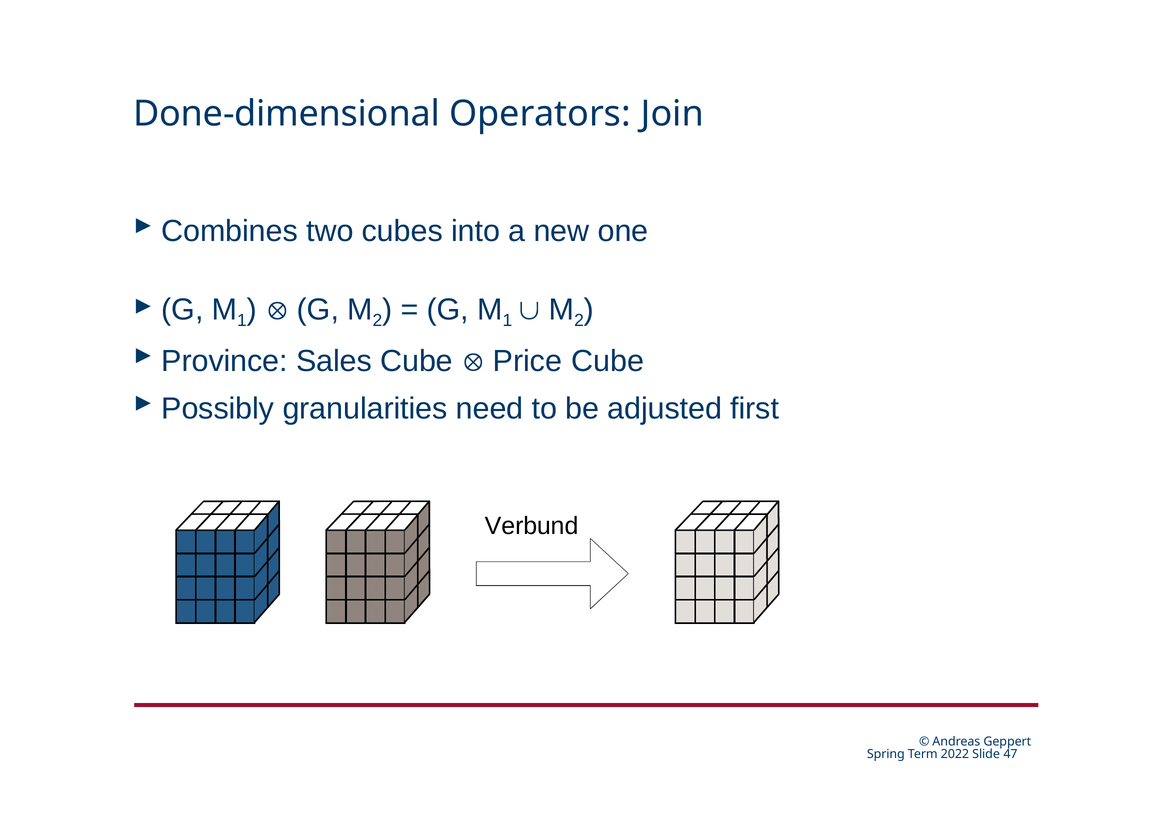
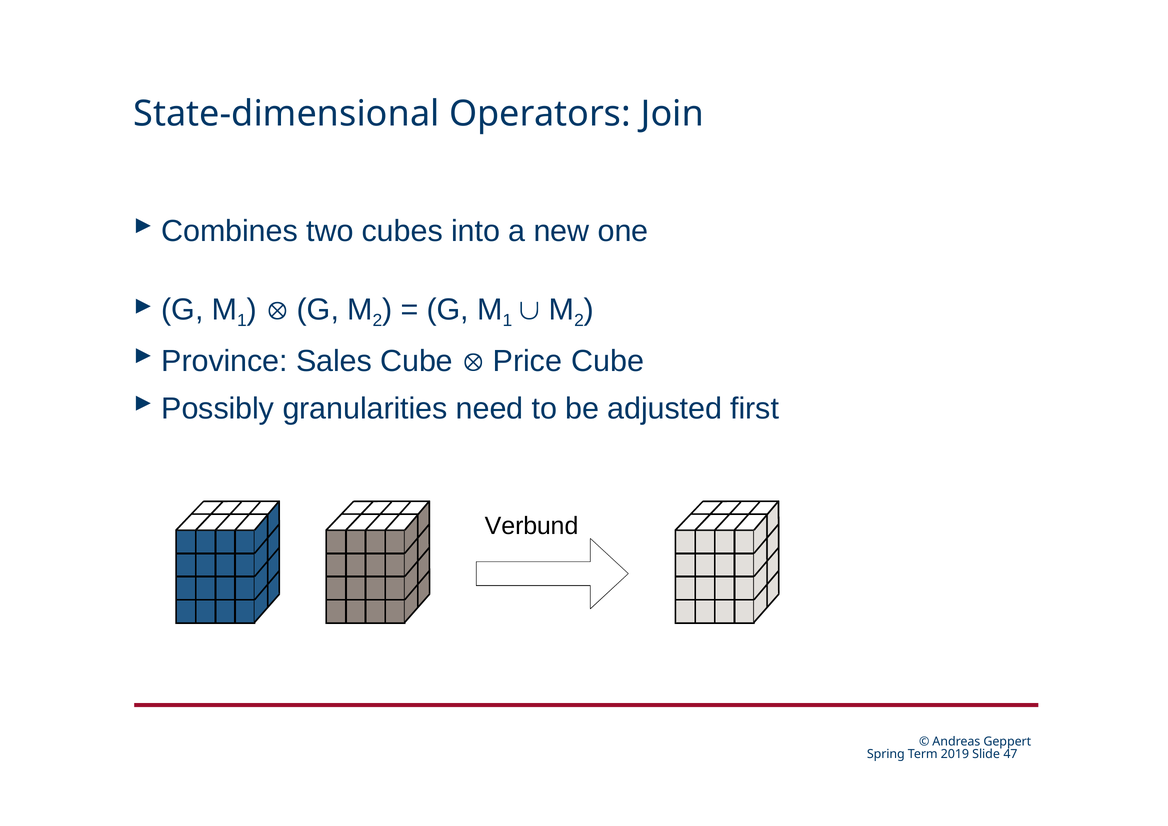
Done-dimensional: Done-dimensional -> State-dimensional
2022: 2022 -> 2019
